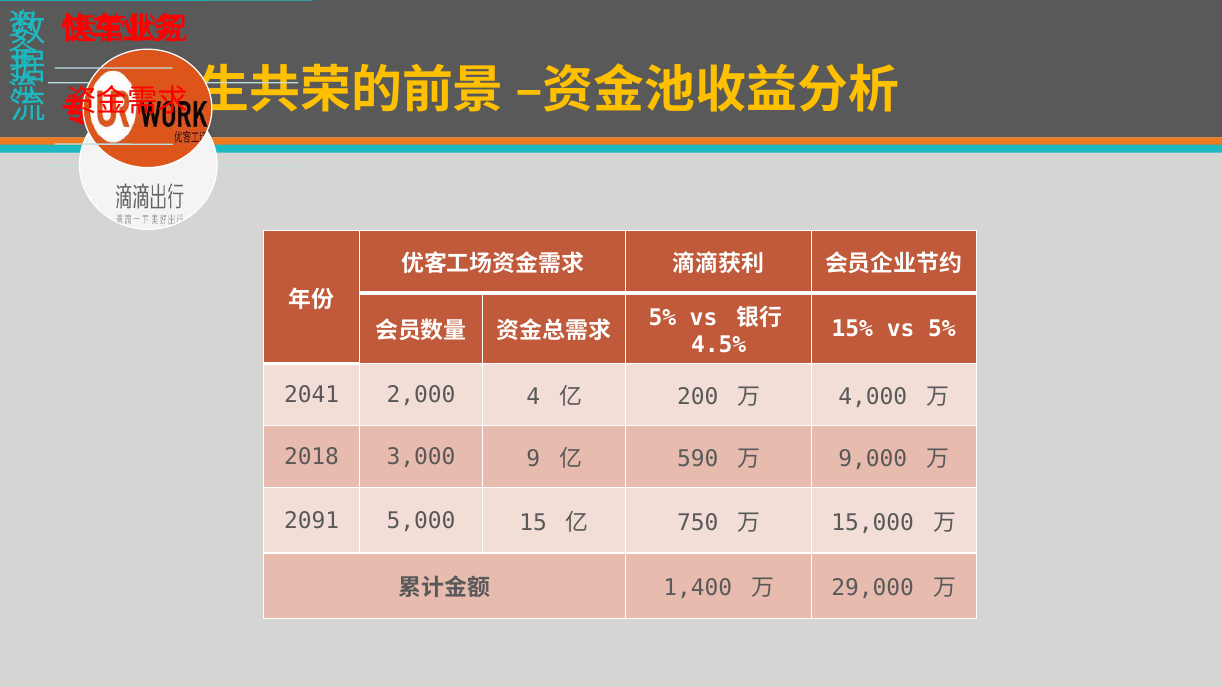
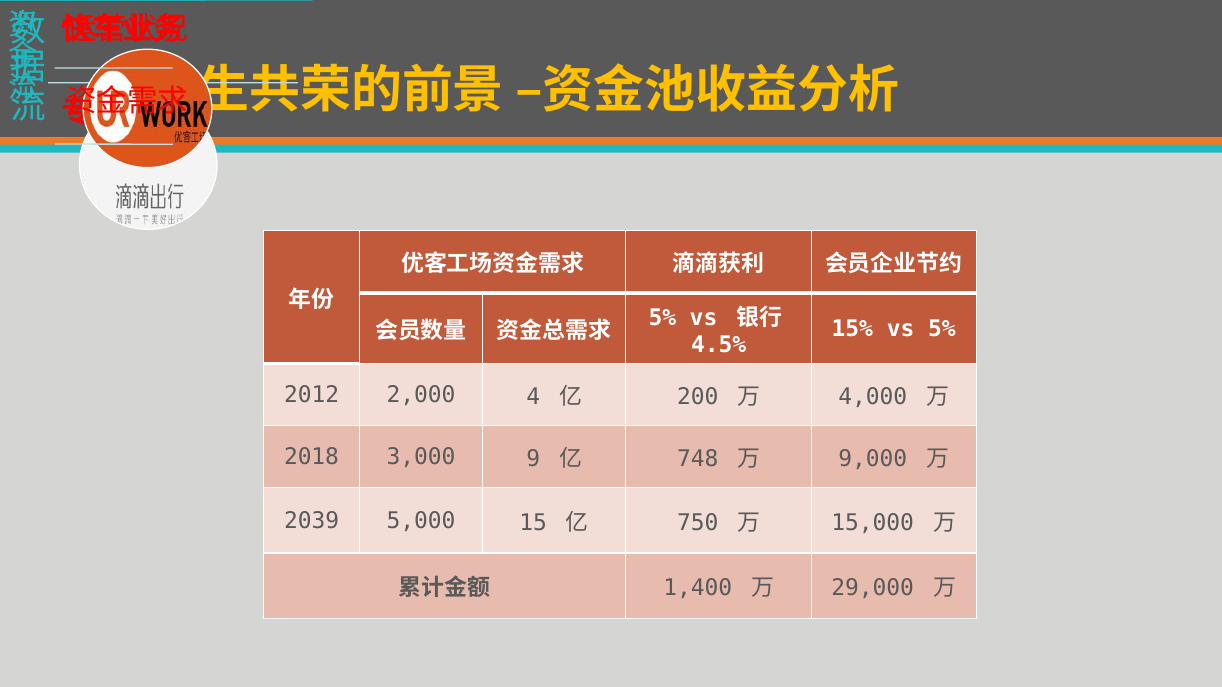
2041: 2041 -> 2012
590: 590 -> 748
2091: 2091 -> 2039
